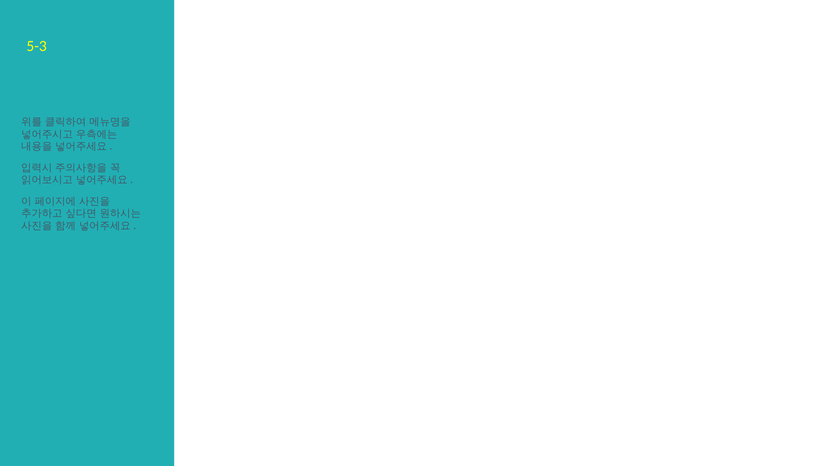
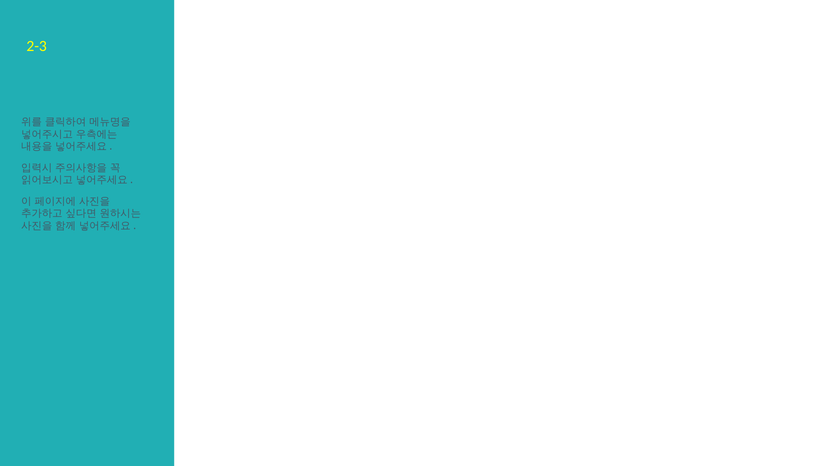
5-3: 5-3 -> 2-3
